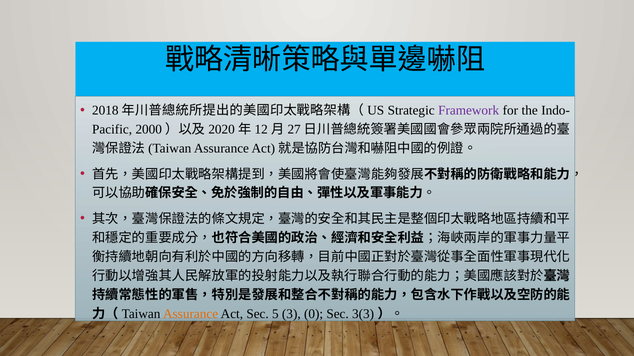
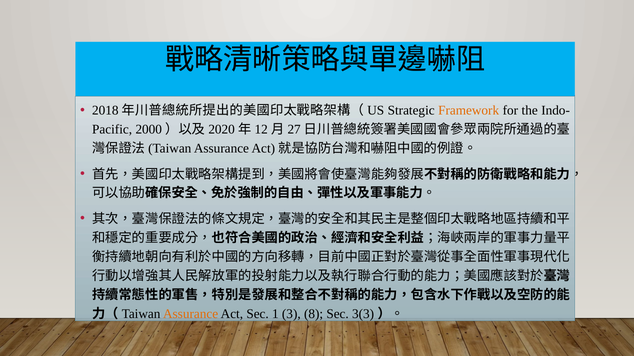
Framework colour: purple -> orange
5: 5 -> 1
0: 0 -> 8
